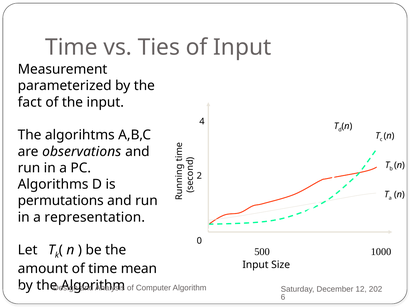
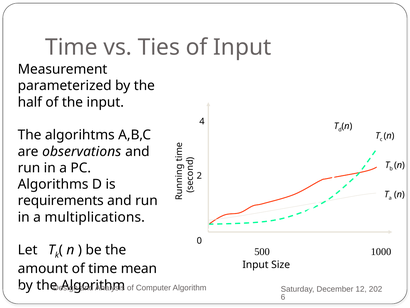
fact: fact -> half
permutations: permutations -> requirements
representation: representation -> multiplications
